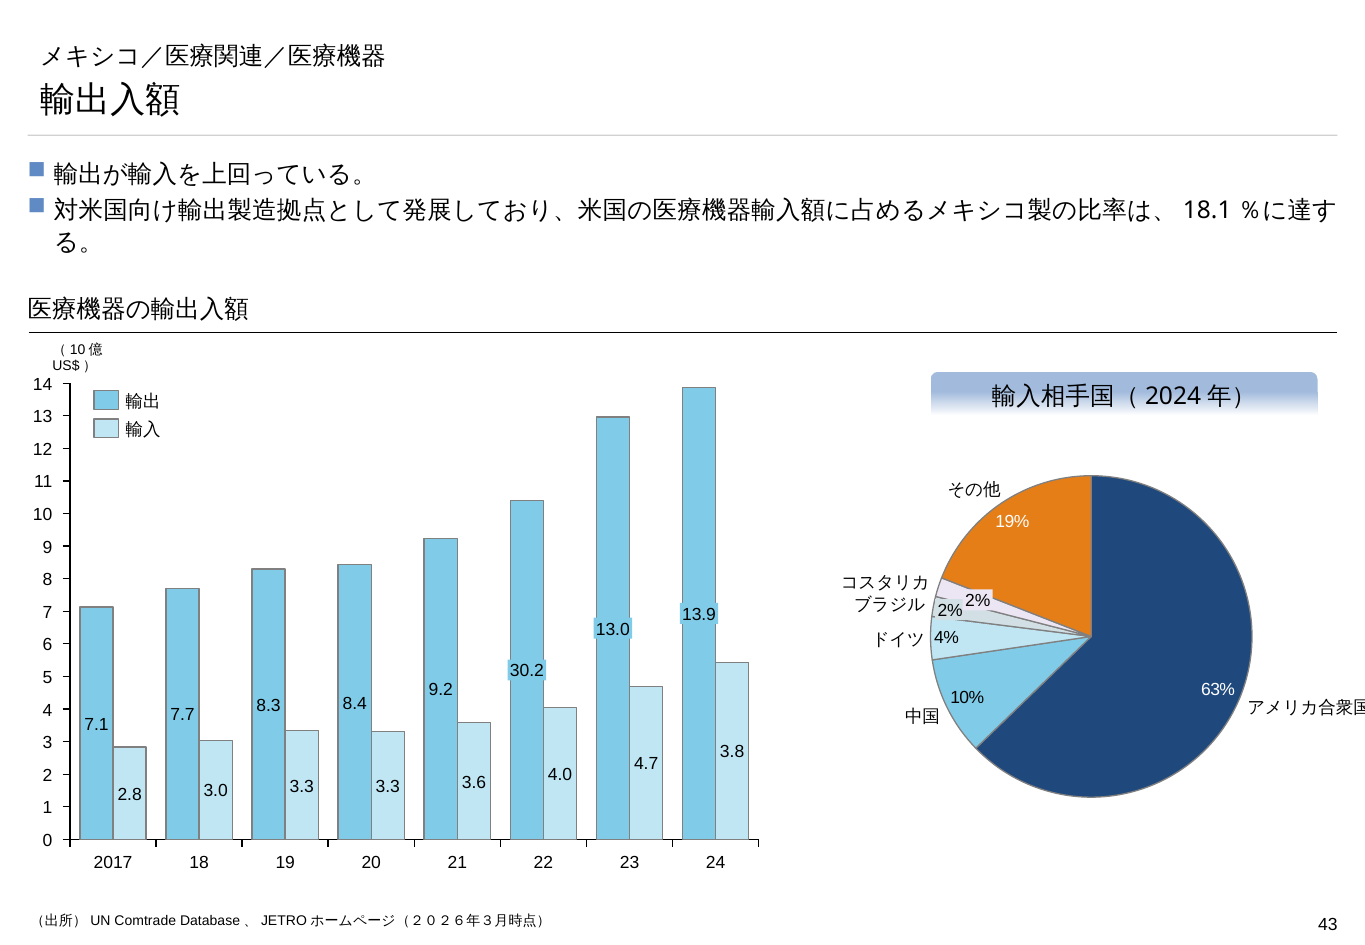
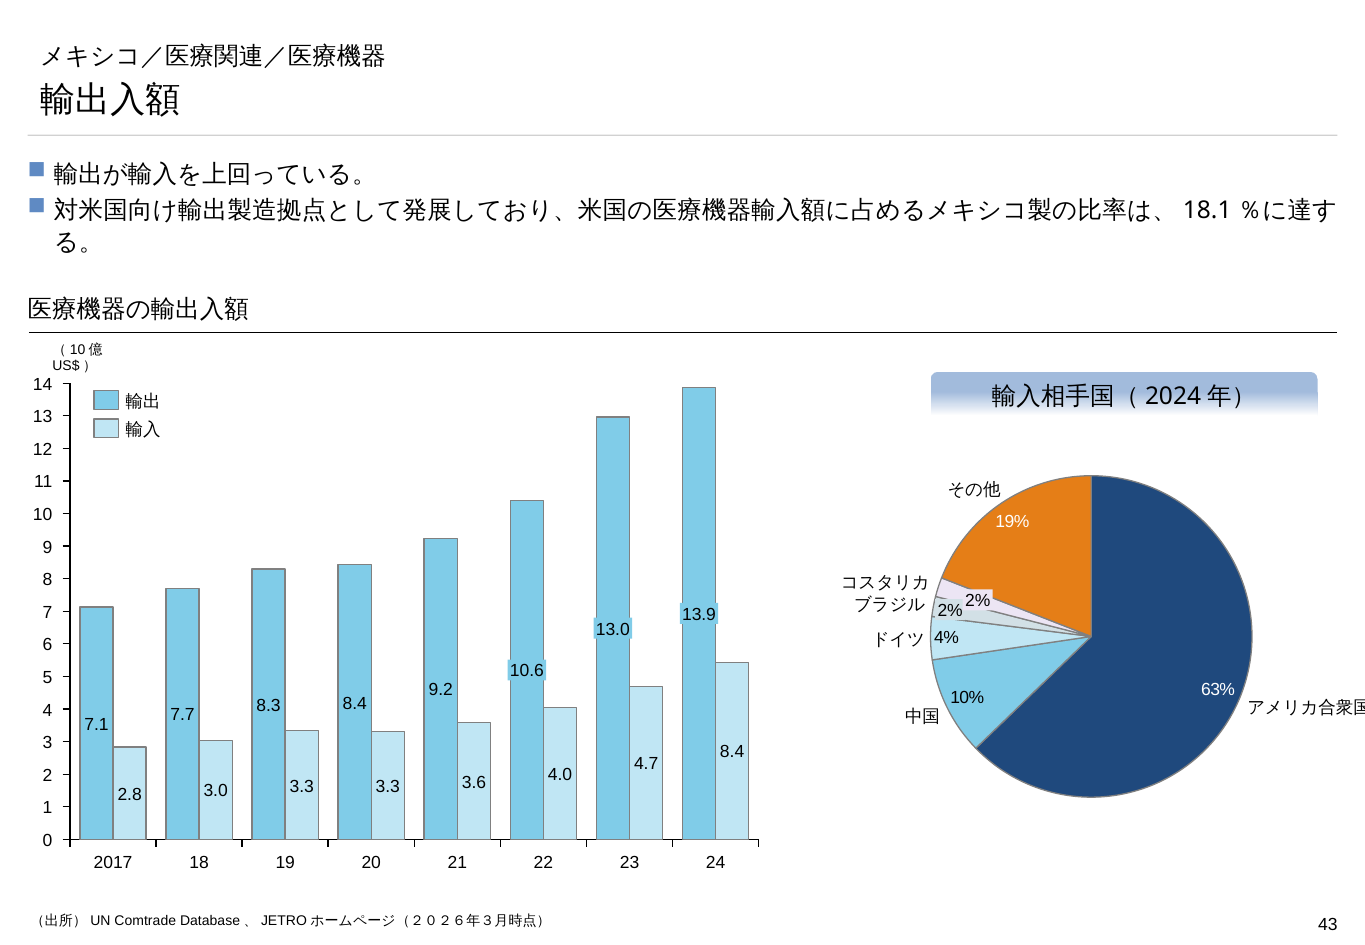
30.2: 30.2 -> 10.6
3.8 at (732, 752): 3.8 -> 8.4
